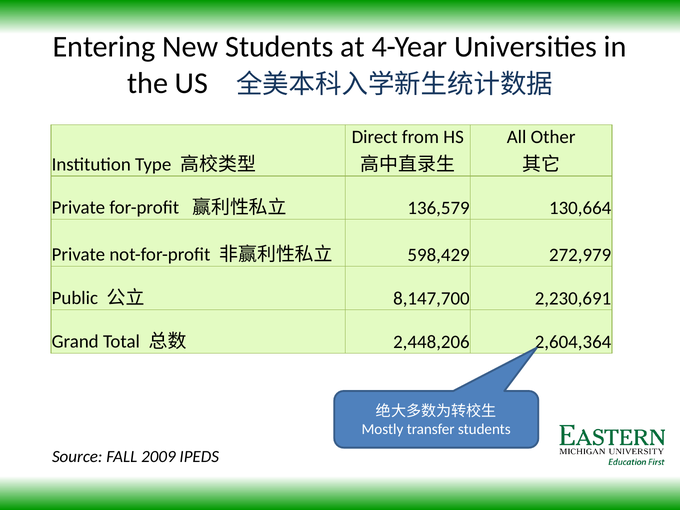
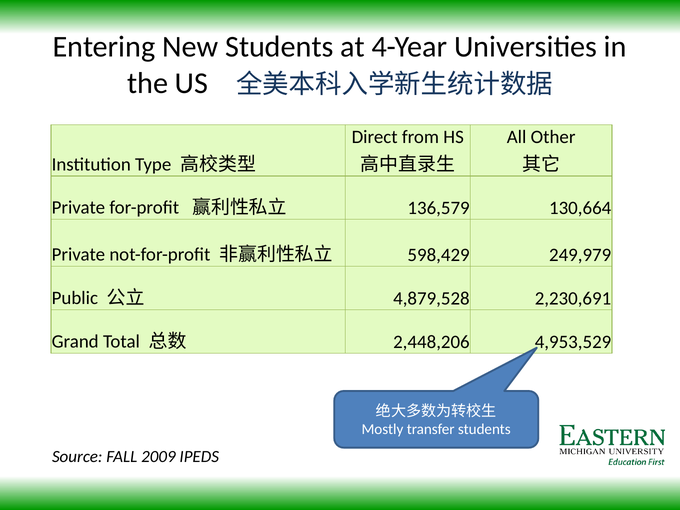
272,979: 272,979 -> 249,979
8,147,700: 8,147,700 -> 4,879,528
2,604,364: 2,604,364 -> 4,953,529
